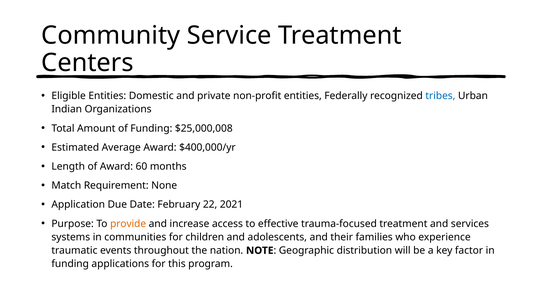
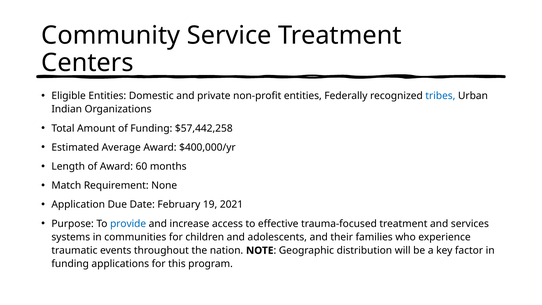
$25,000,008: $25,000,008 -> $57,442,258
22: 22 -> 19
provide colour: orange -> blue
